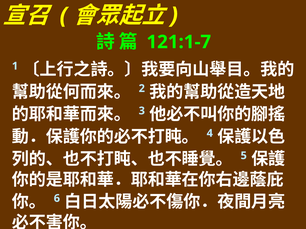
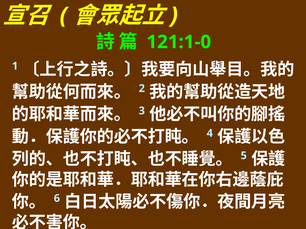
121:1-7: 121:1-7 -> 121:1-0
